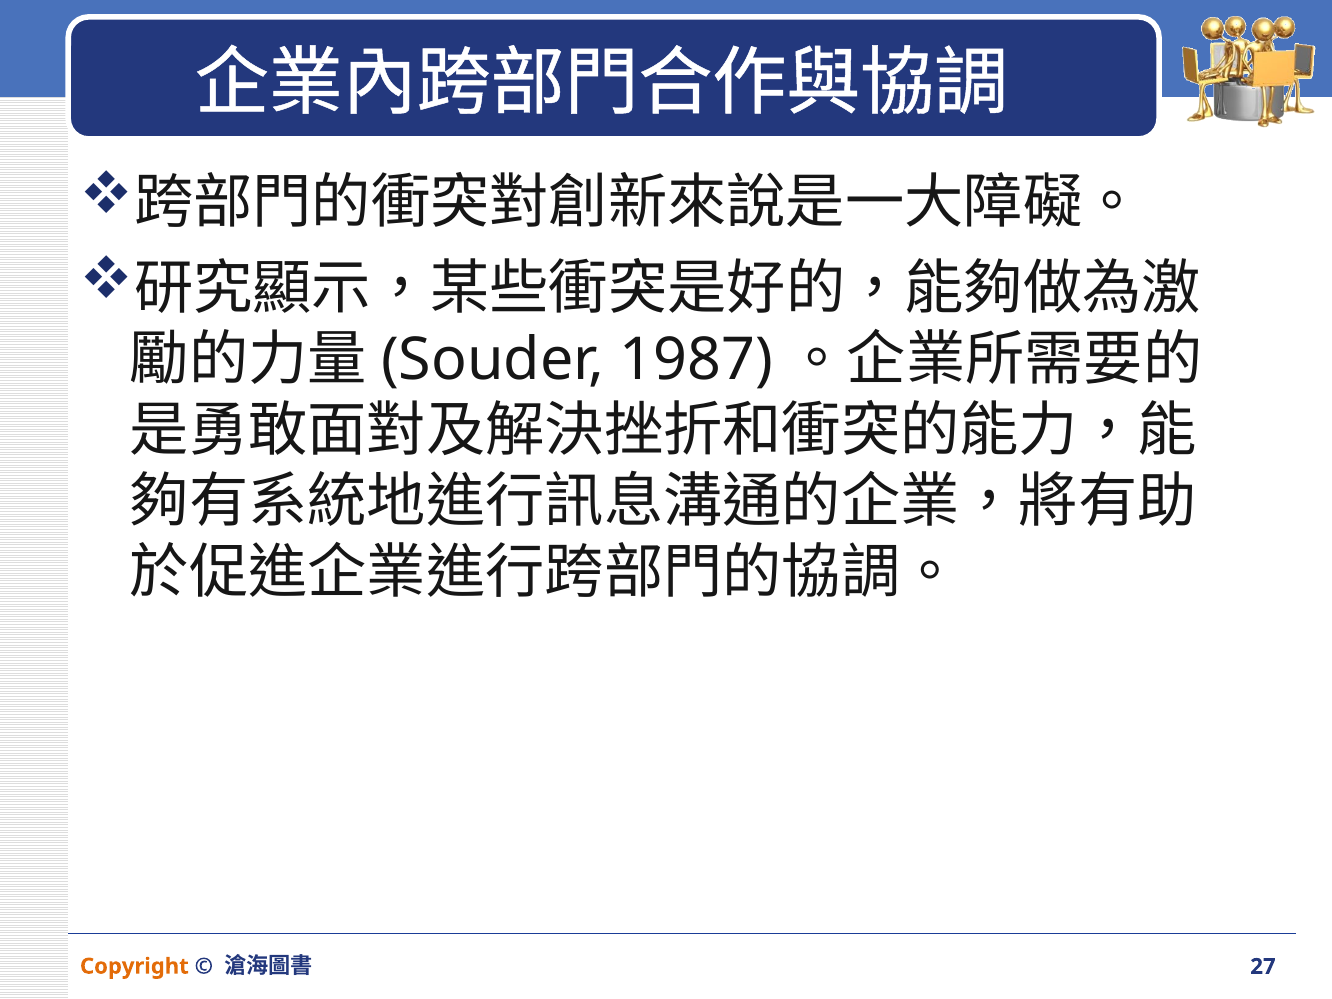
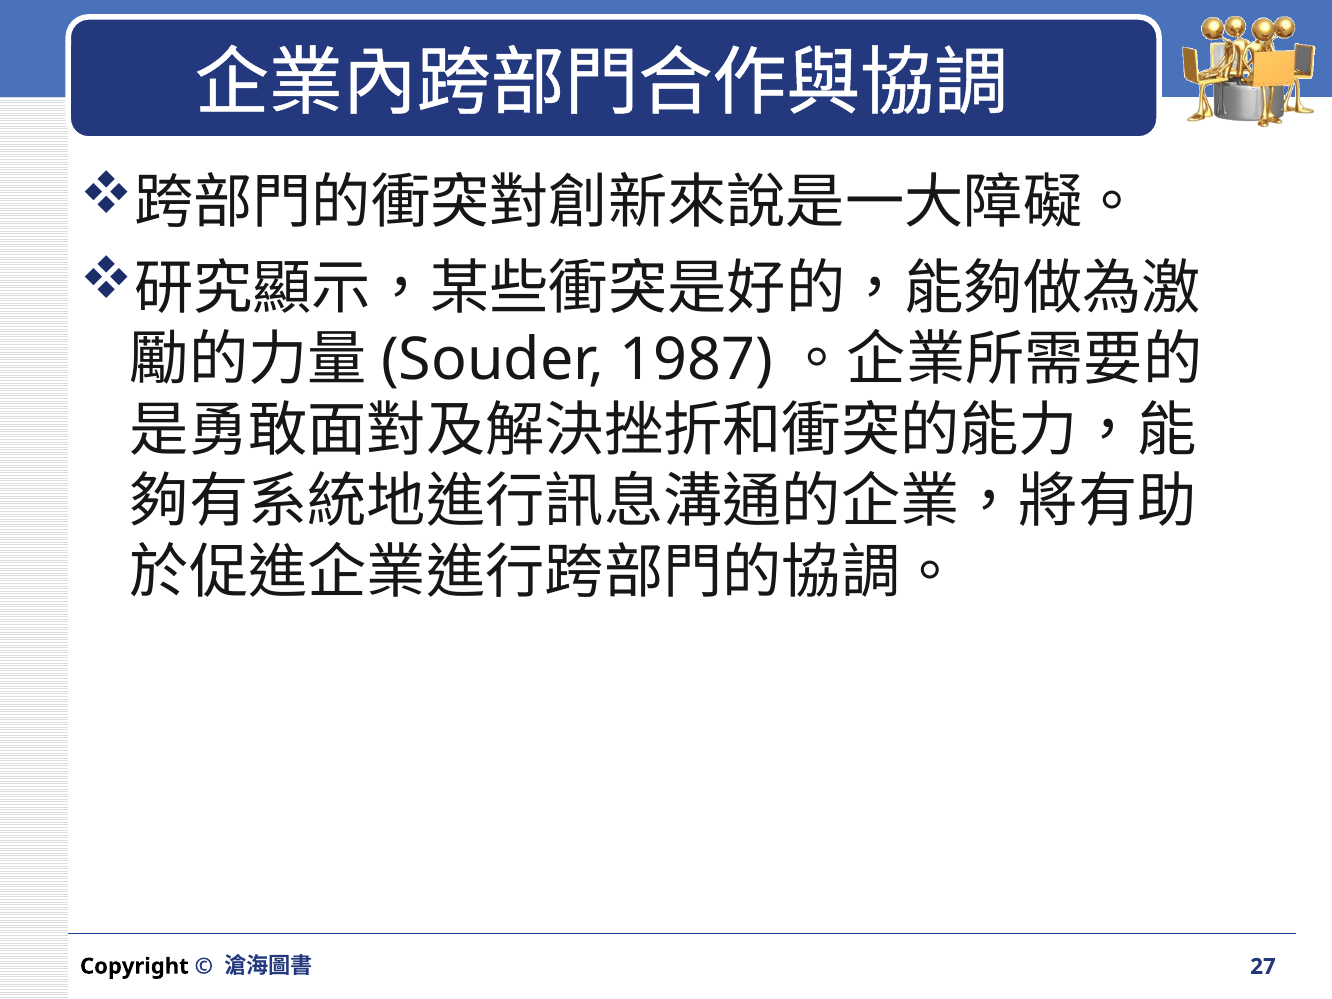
Copyright colour: orange -> black
